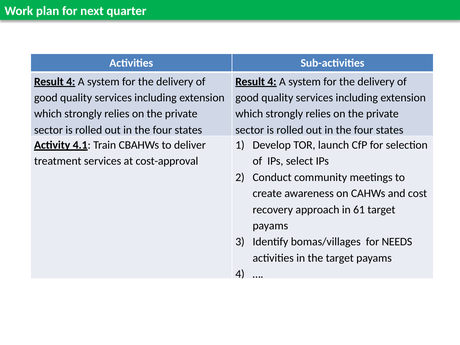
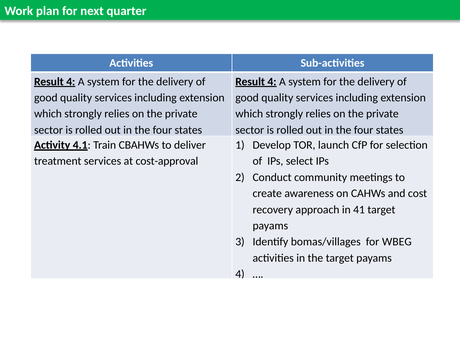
61: 61 -> 41
NEEDS: NEEDS -> WBEG
